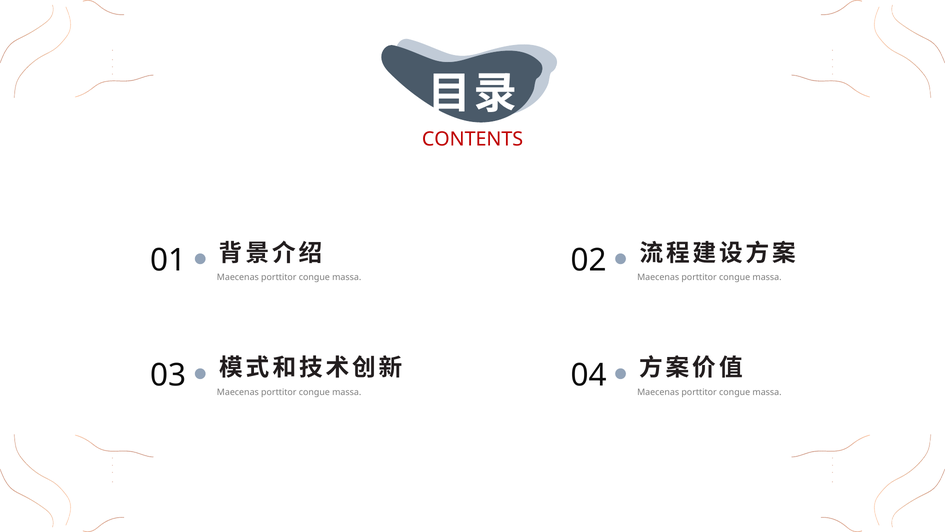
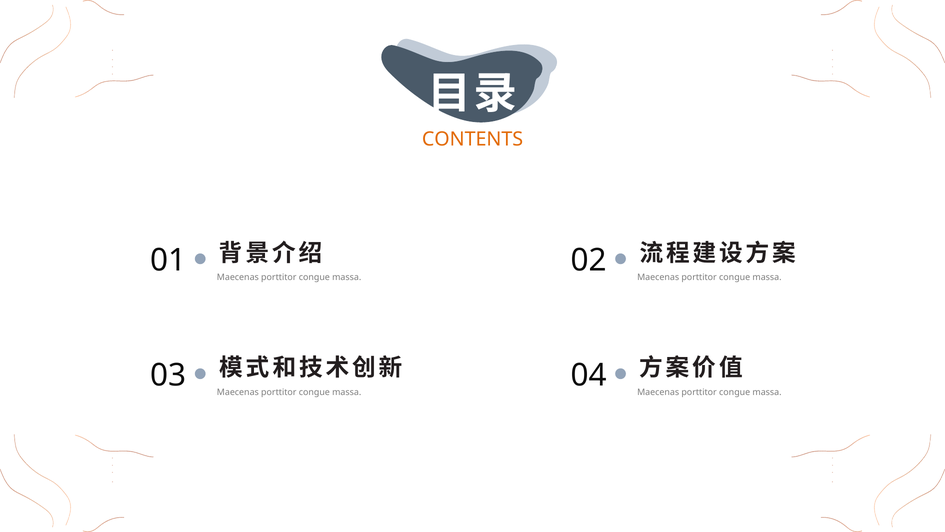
CONTENTS colour: red -> orange
